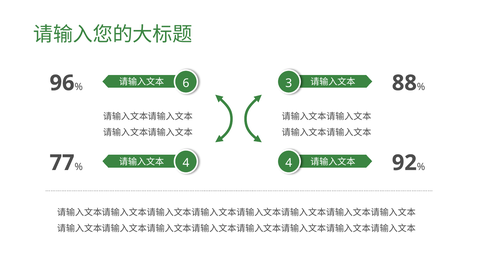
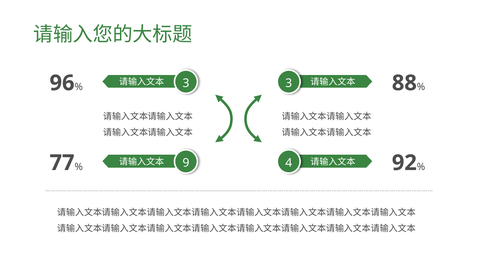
6 at (186, 83): 6 -> 3
4 at (186, 163): 4 -> 9
